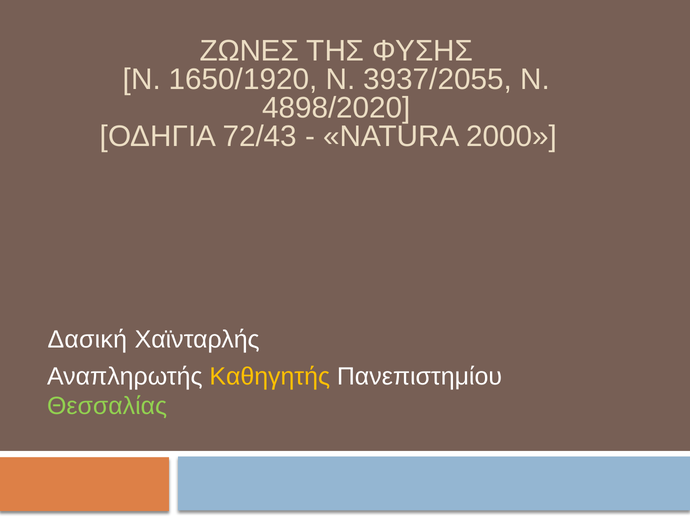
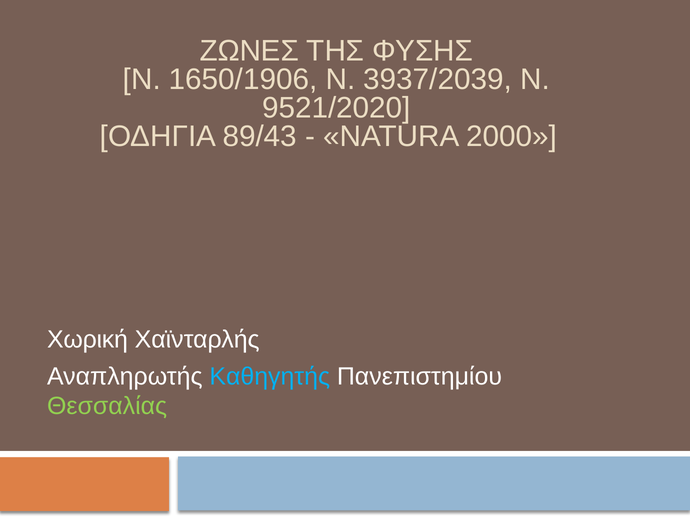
1650/1920: 1650/1920 -> 1650/1906
3937/2055: 3937/2055 -> 3937/2039
4898/2020: 4898/2020 -> 9521/2020
72/43: 72/43 -> 89/43
Δασική: Δασική -> Χωρική
Καθηγητής colour: yellow -> light blue
